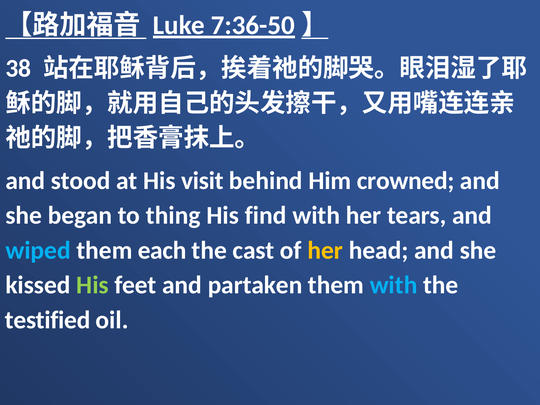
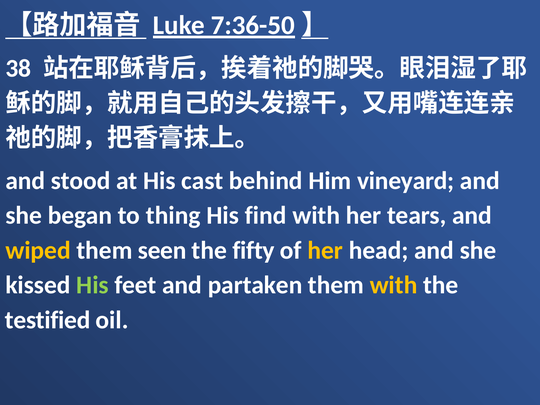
visit: visit -> cast
crowned: crowned -> vineyard
wiped colour: light blue -> yellow
each: each -> seen
cast: cast -> fifty
with at (394, 285) colour: light blue -> yellow
